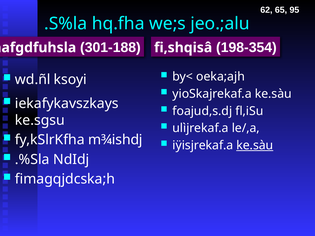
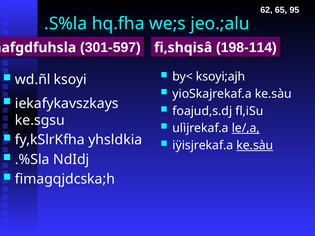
301-188: 301-188 -> 301-597
198-354: 198-354 -> 198-114
oeka;ajh: oeka;ajh -> ksoyi;ajh
le/,a underline: none -> present
m¾ishdj: m¾ishdj -> yhsldkia
